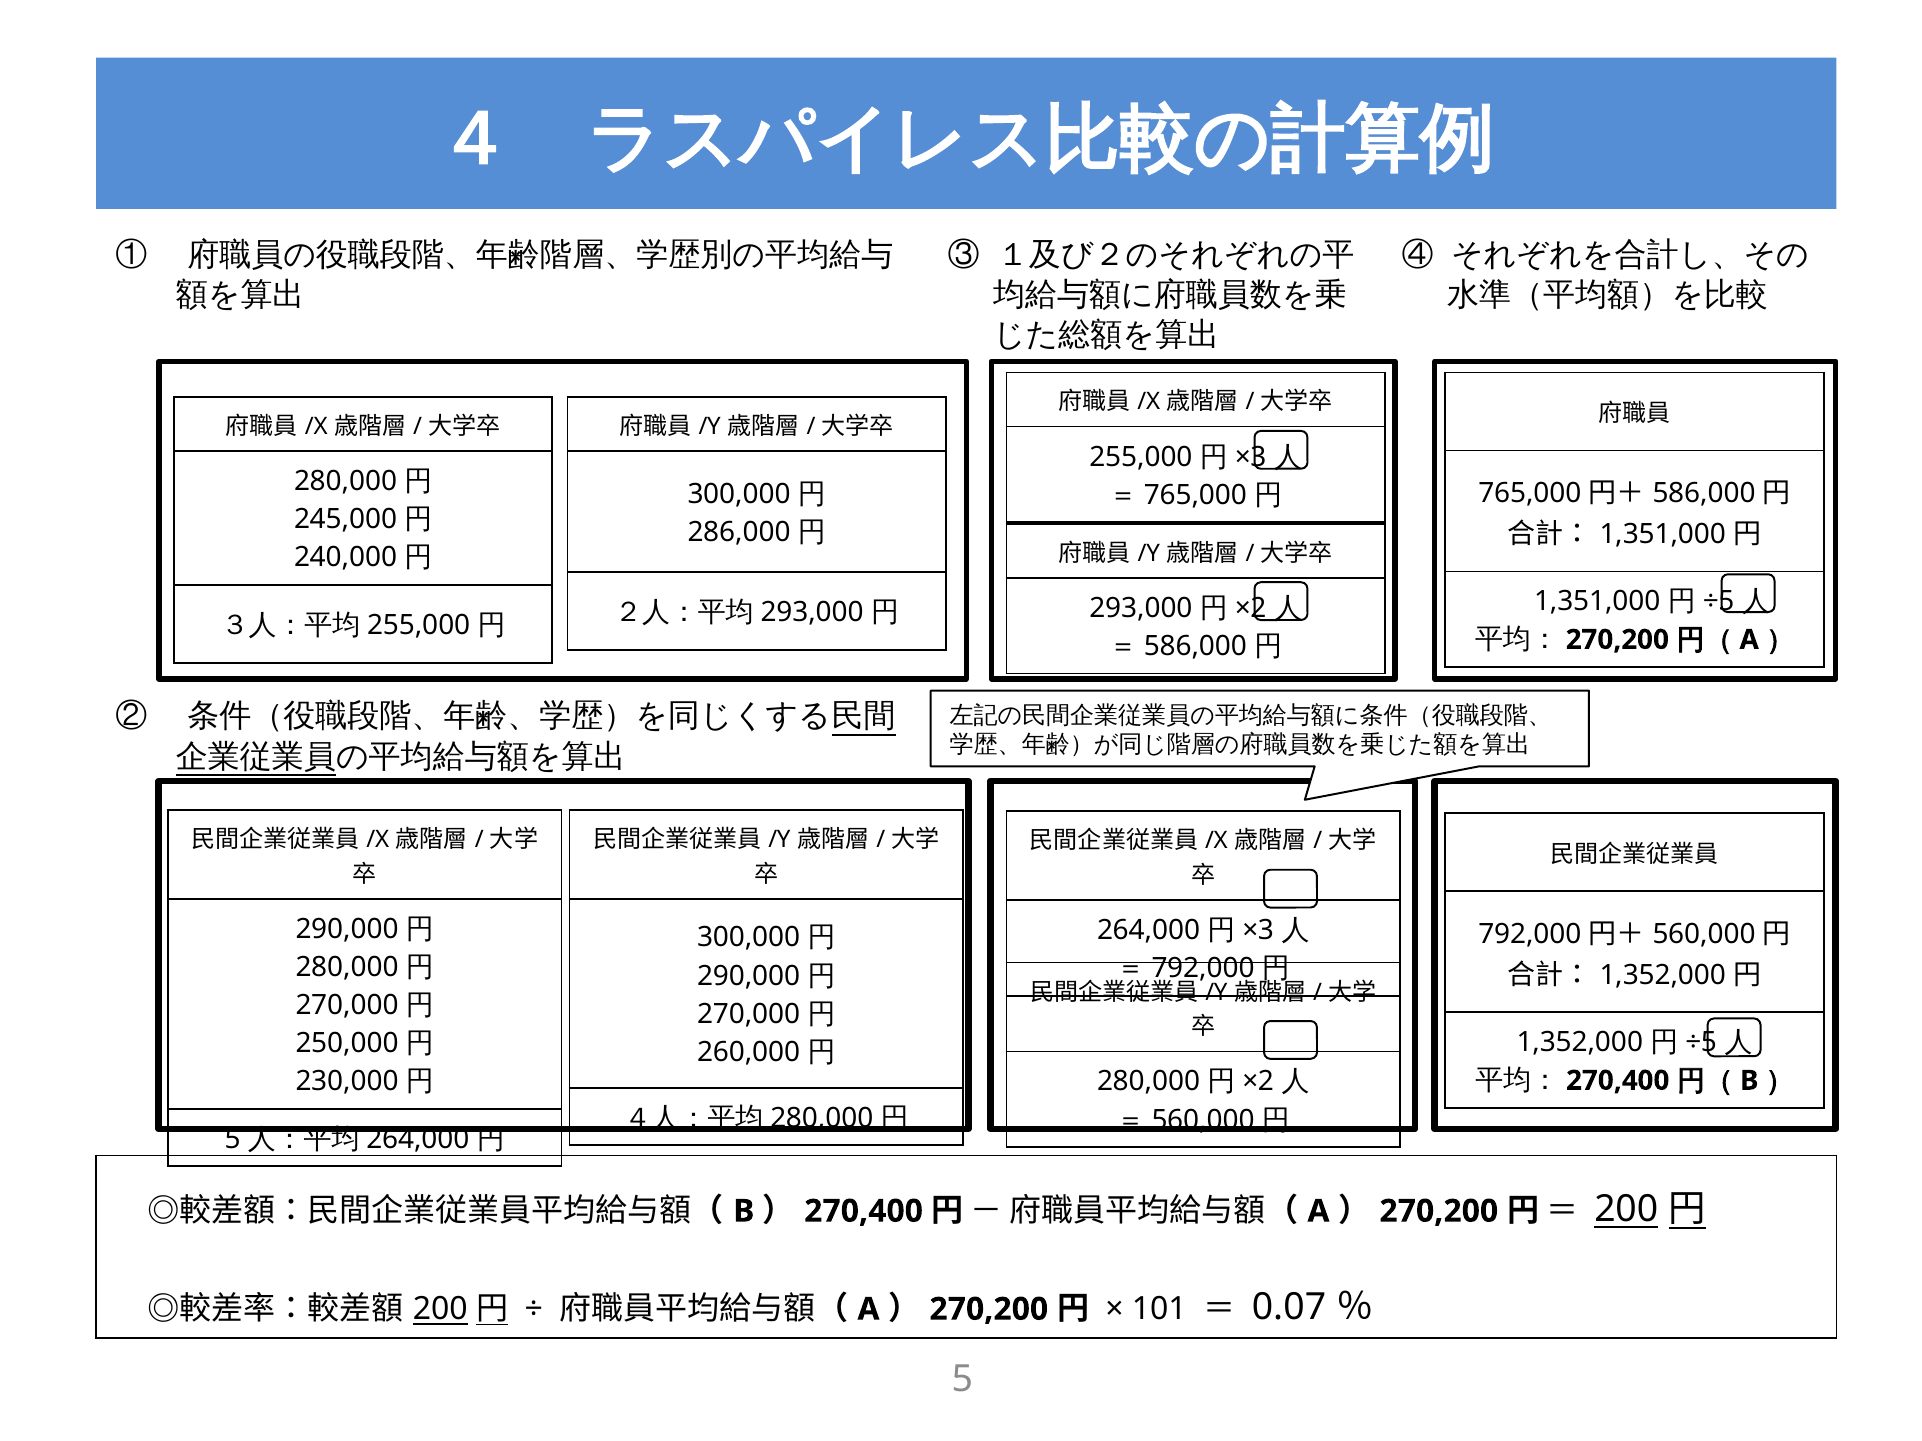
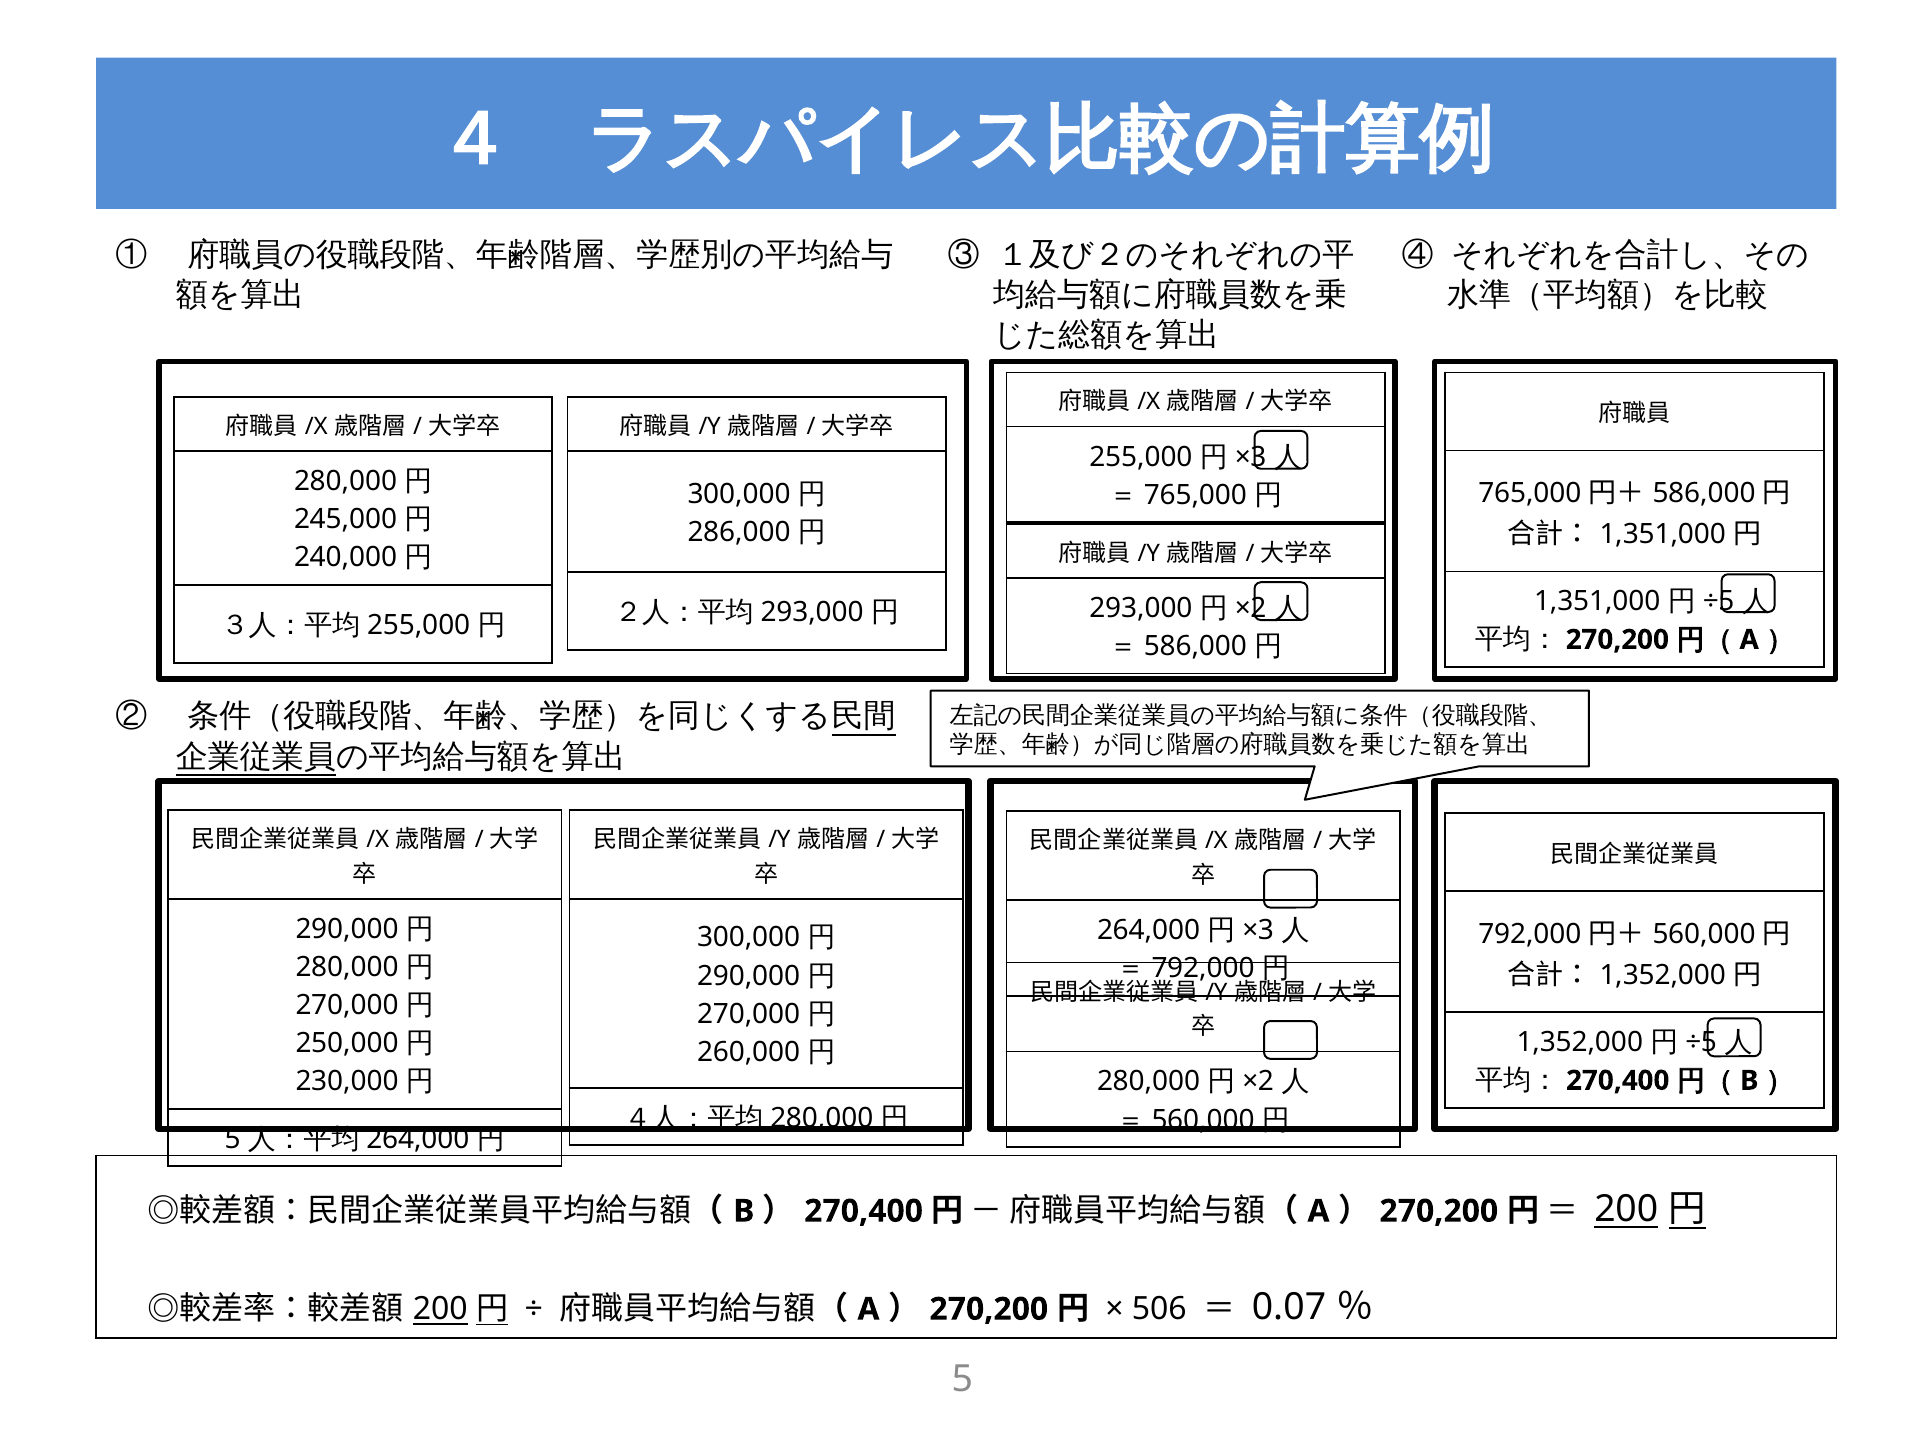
101: 101 -> 506
